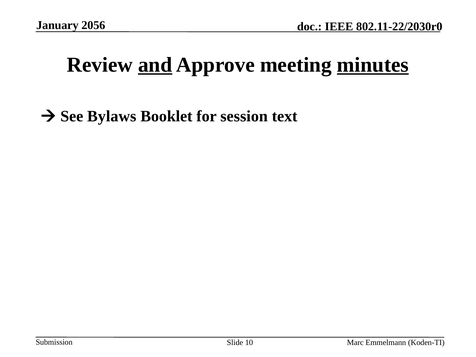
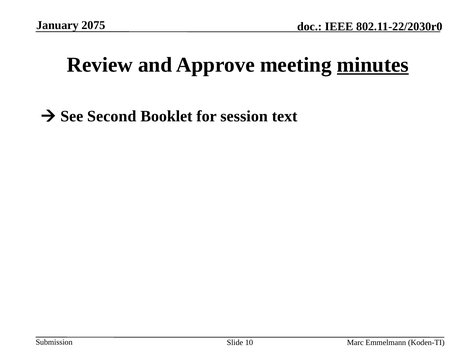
2056: 2056 -> 2075
and underline: present -> none
Bylaws: Bylaws -> Second
